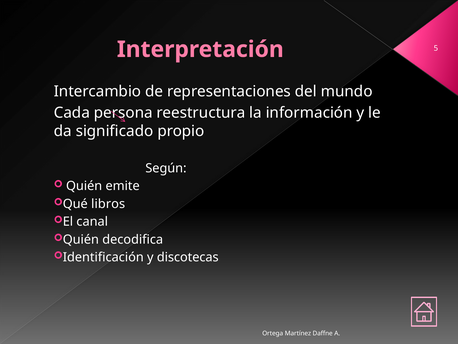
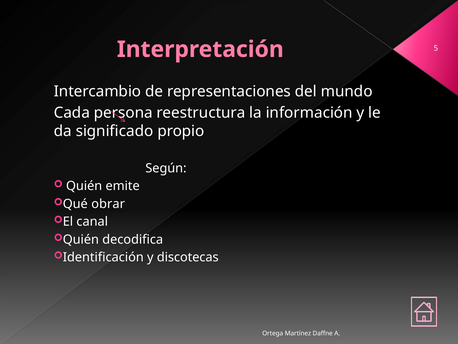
libros: libros -> obrar
